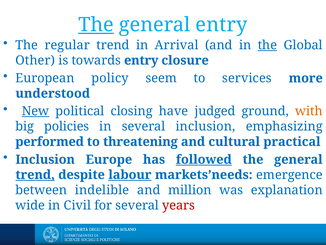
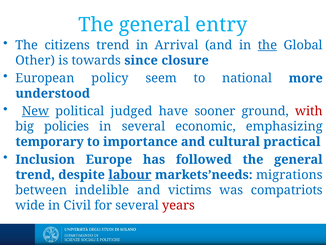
The at (96, 25) underline: present -> none
regular: regular -> citizens
towards entry: entry -> since
services: services -> national
closing: closing -> judged
judged: judged -> sooner
with colour: orange -> red
several inclusion: inclusion -> economic
performed: performed -> temporary
threatening: threatening -> importance
followed underline: present -> none
trend at (35, 174) underline: present -> none
emergence: emergence -> migrations
million: million -> victims
explanation: explanation -> compatriots
